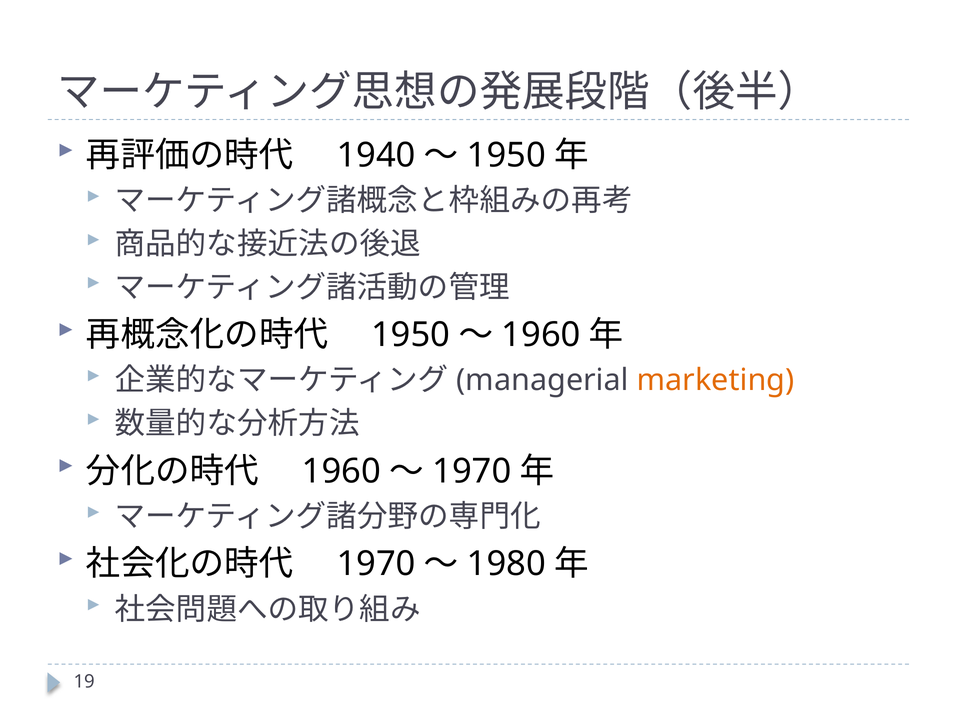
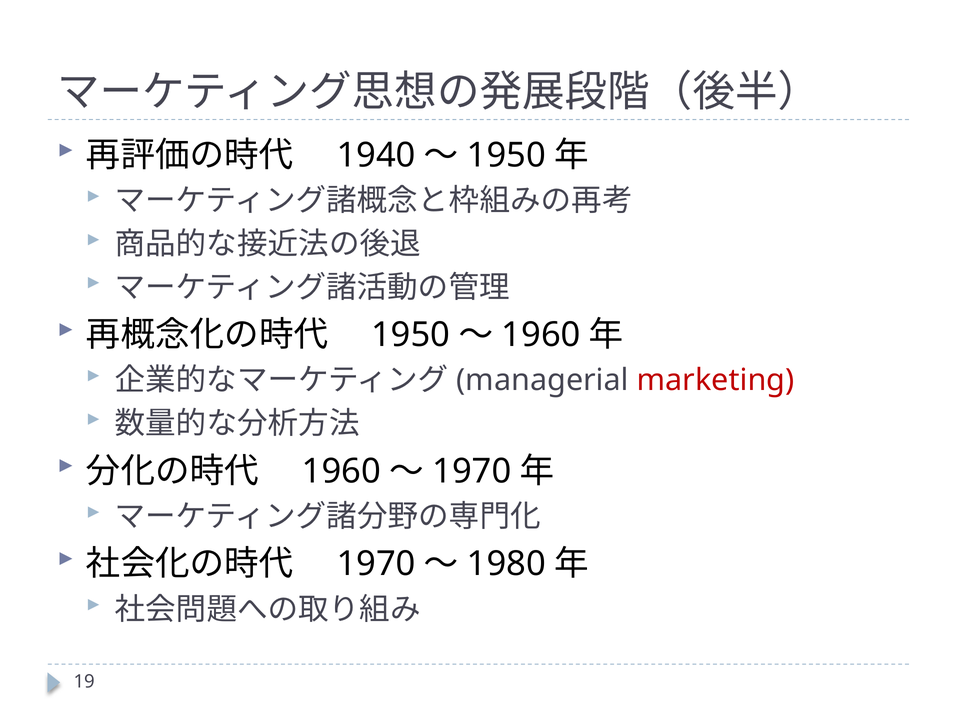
marketing colour: orange -> red
